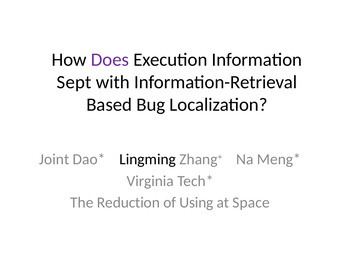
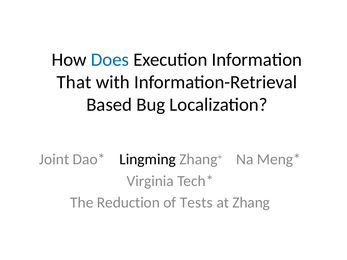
Does colour: purple -> blue
Sept: Sept -> That
Using: Using -> Tests
Space: Space -> Zhang
